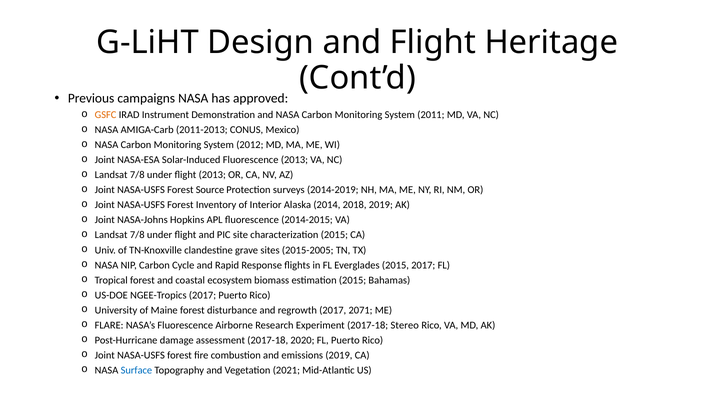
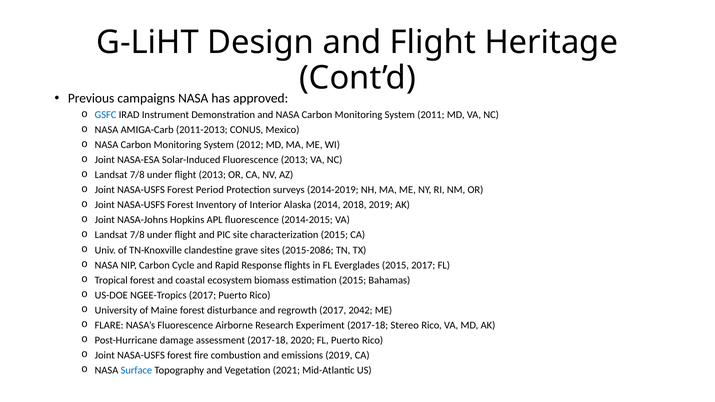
GSFC colour: orange -> blue
Source: Source -> Period
2015-2005: 2015-2005 -> 2015-2086
2071: 2071 -> 2042
